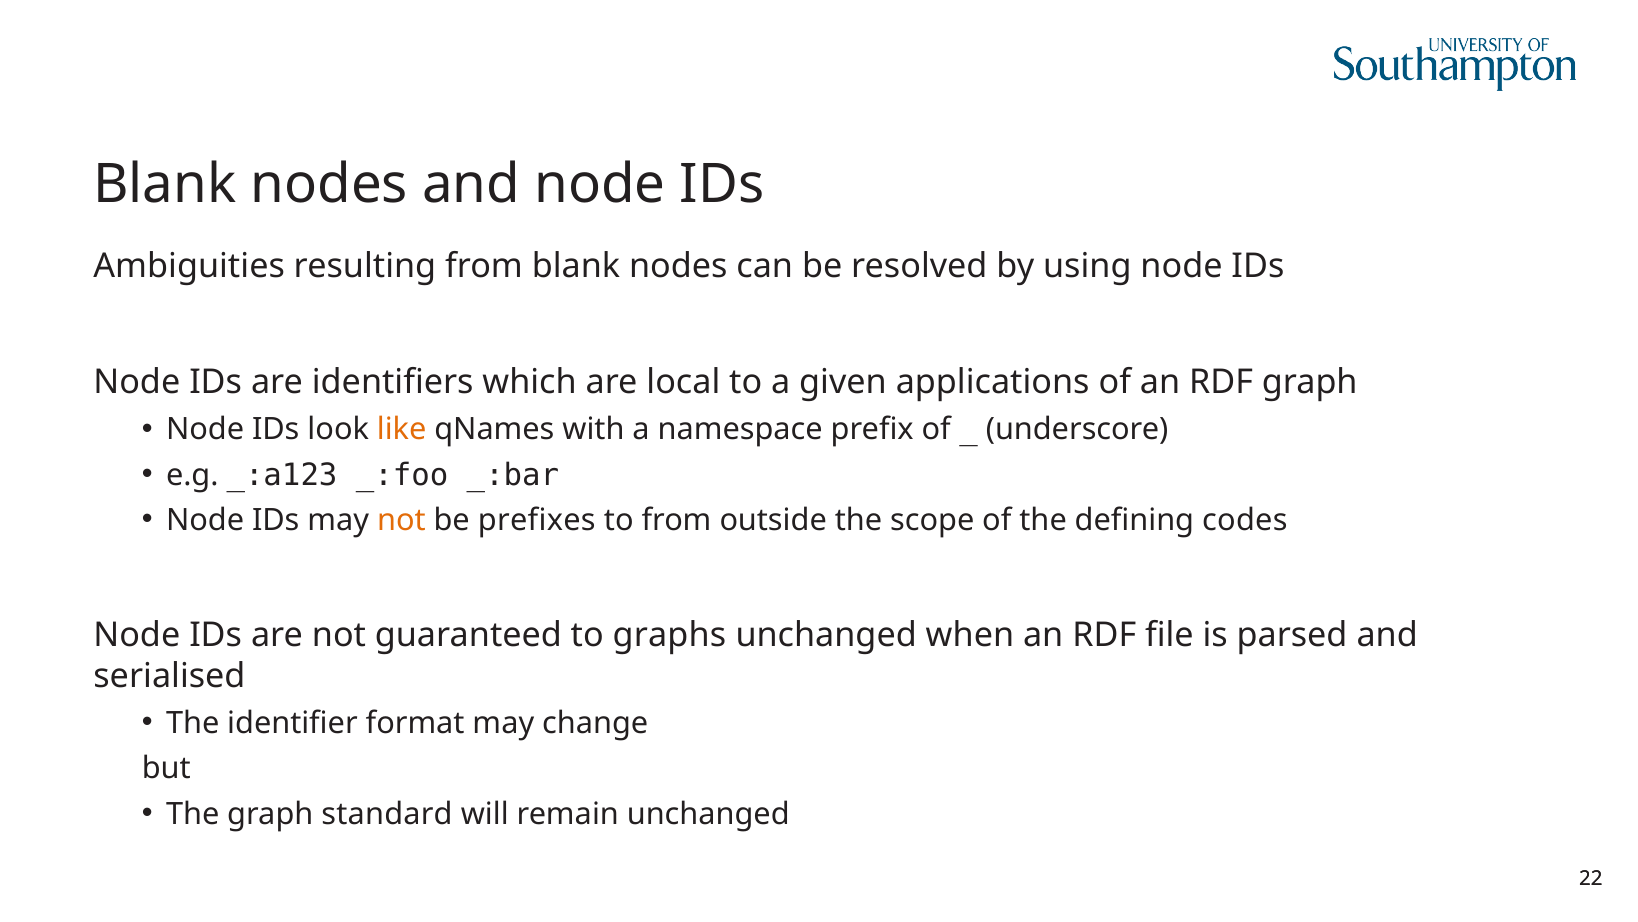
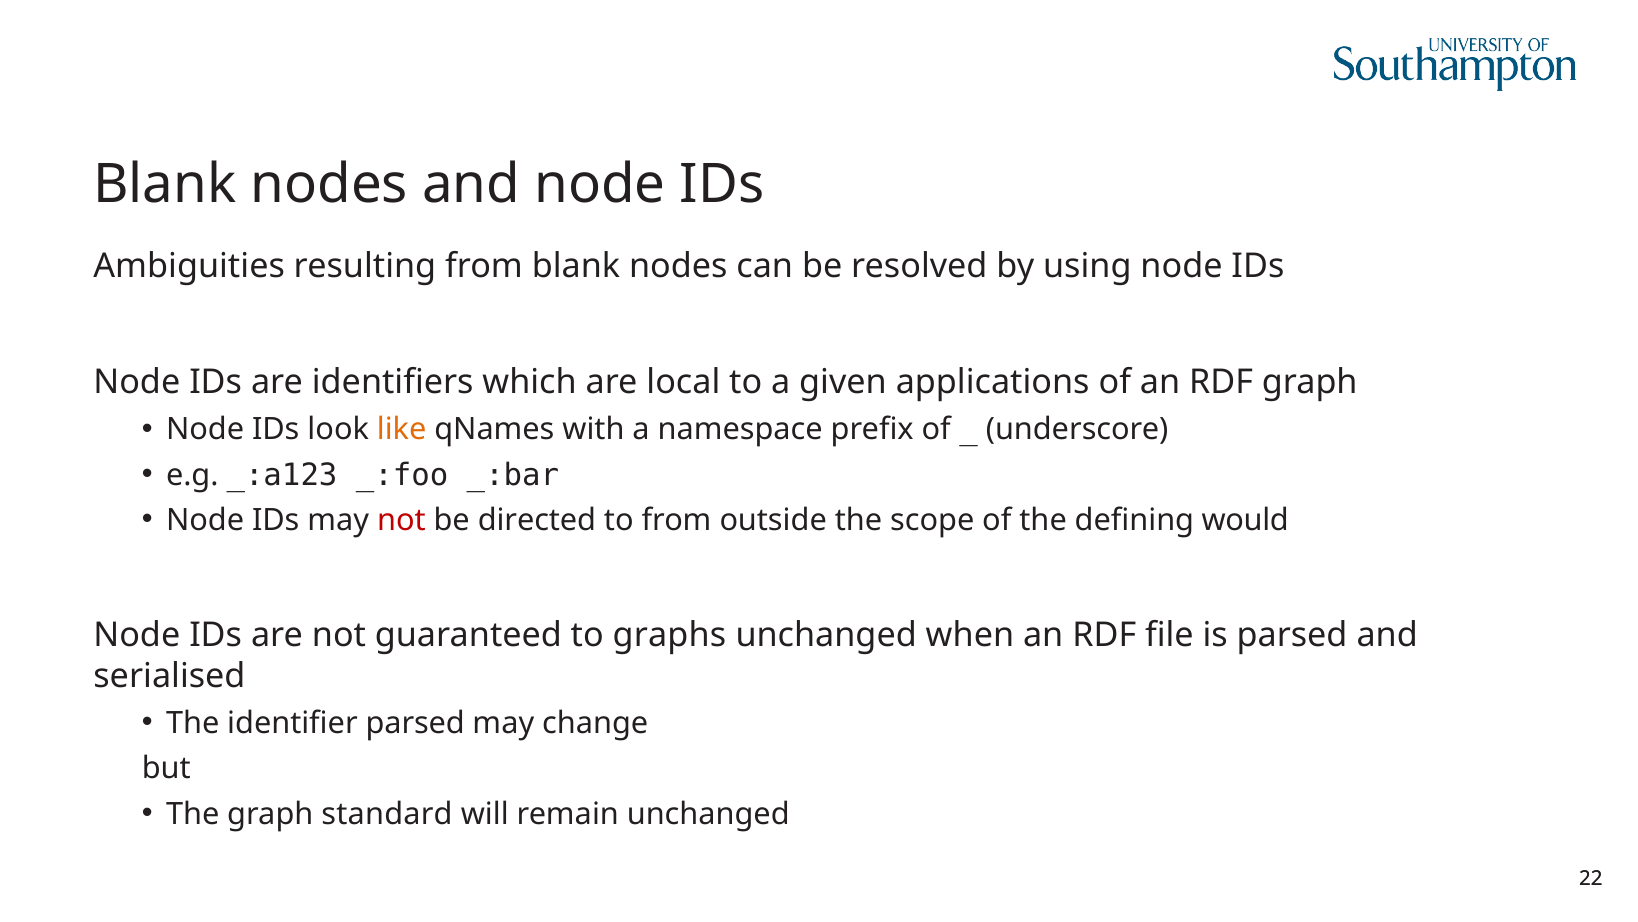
not at (401, 520) colour: orange -> red
prefixes: prefixes -> directed
codes: codes -> would
identifier format: format -> parsed
